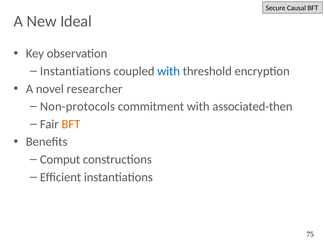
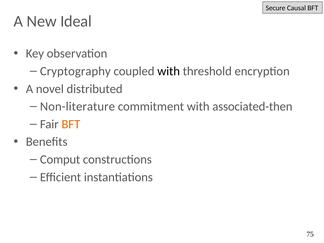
Instantiations at (75, 71): Instantiations -> Cryptography
with at (169, 71) colour: blue -> black
researcher: researcher -> distributed
Non-protocols: Non-protocols -> Non-literature
